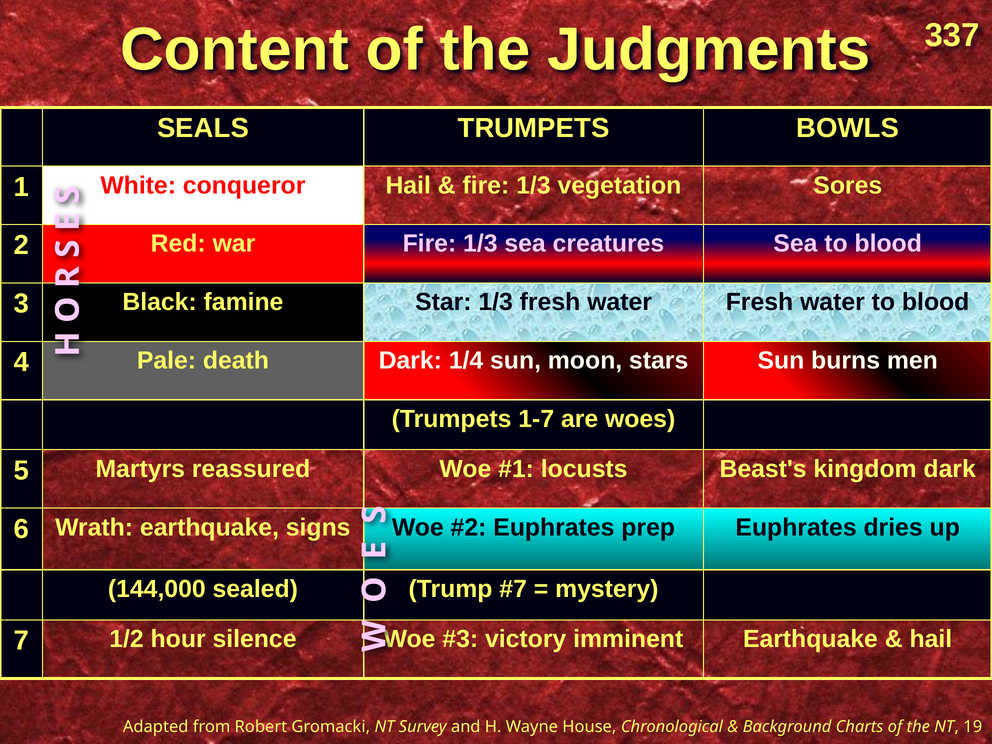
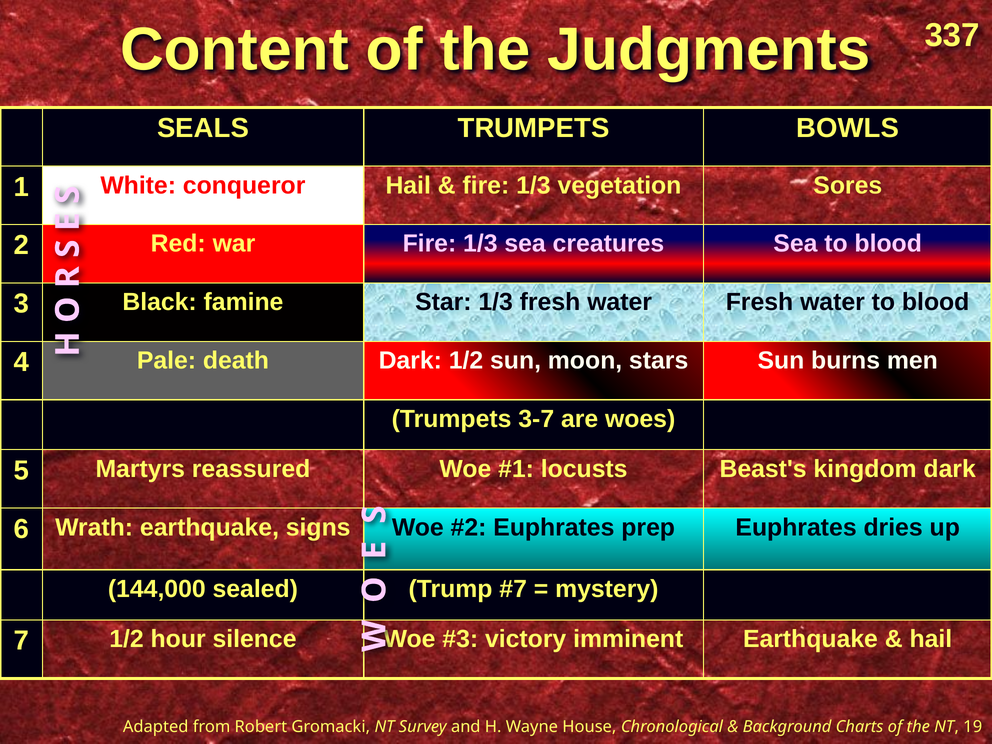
Dark 1/4: 1/4 -> 1/2
1-7: 1-7 -> 3-7
